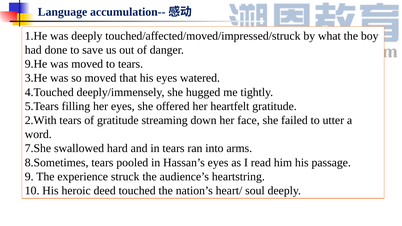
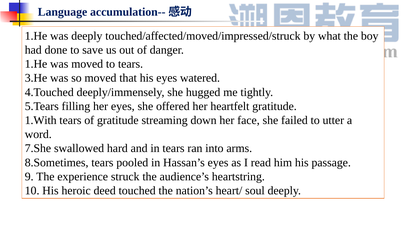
9.He at (36, 64): 9.He -> 1.He
2.With: 2.With -> 1.With
